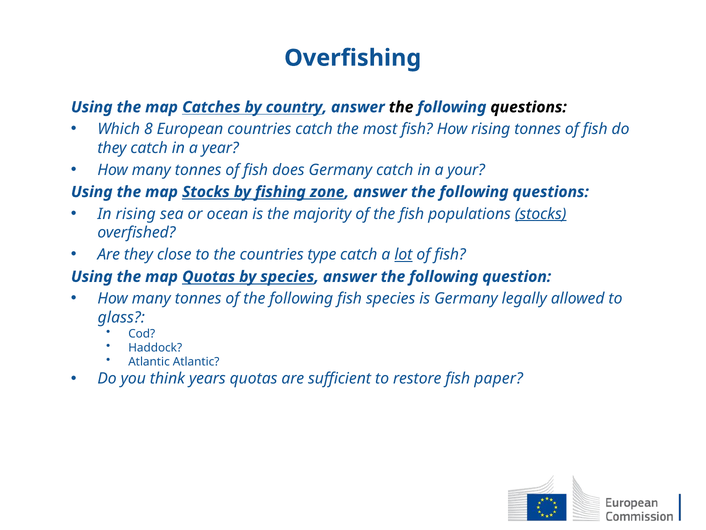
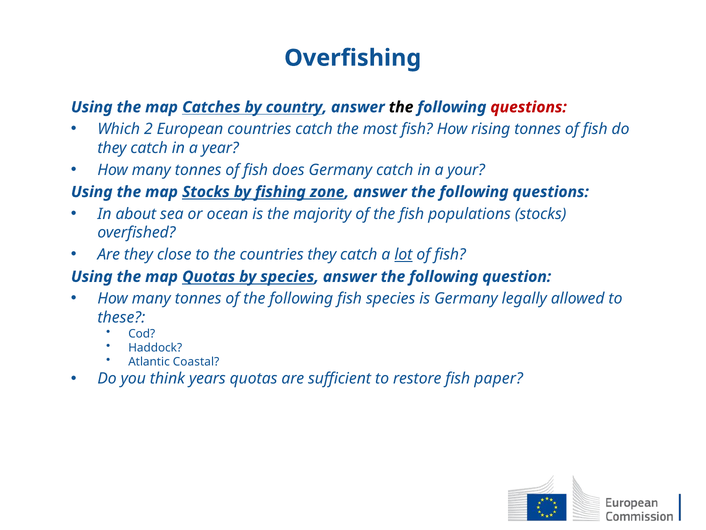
questions at (529, 107) colour: black -> red
8: 8 -> 2
In rising: rising -> about
stocks at (541, 214) underline: present -> none
countries type: type -> they
glass: glass -> these
Atlantic Atlantic: Atlantic -> Coastal
